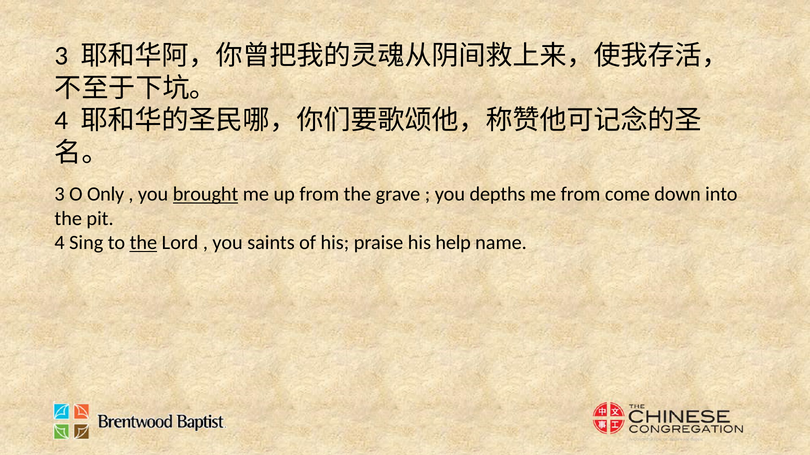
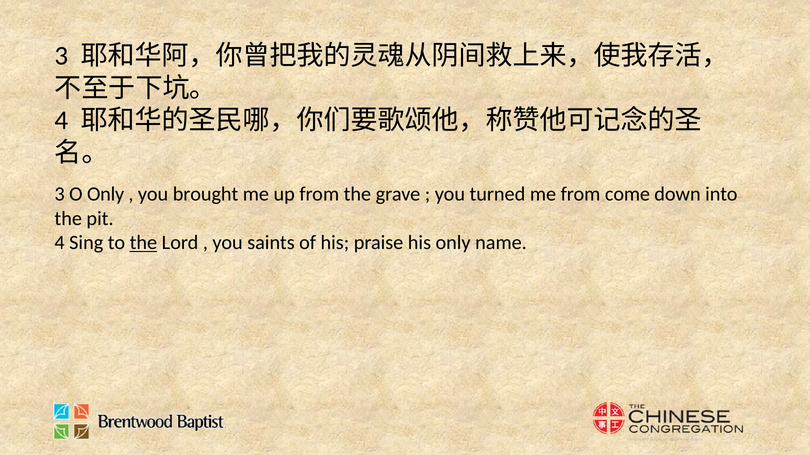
brought underline: present -> none
depths: depths -> turned
his help: help -> only
